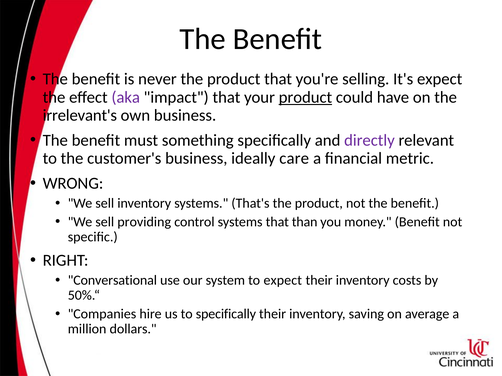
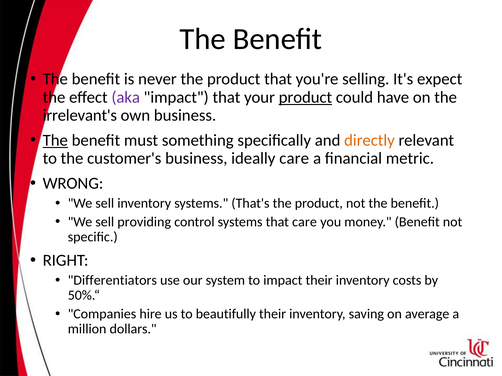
The at (55, 140) underline: none -> present
directly colour: purple -> orange
that than: than -> care
Conversational: Conversational -> Differentiators
to expect: expect -> impact
to specifically: specifically -> beautifully
